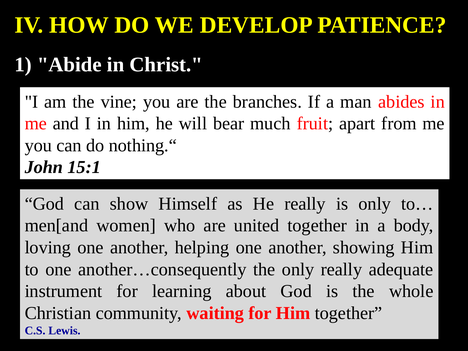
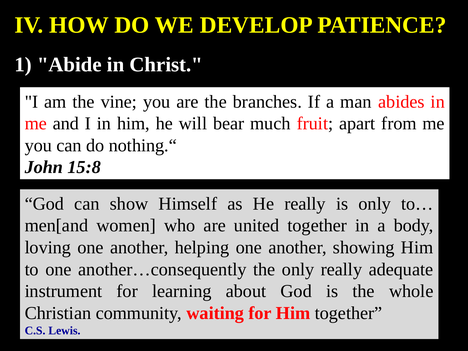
15:1: 15:1 -> 15:8
